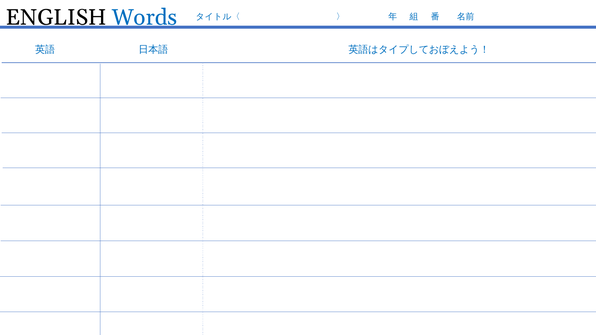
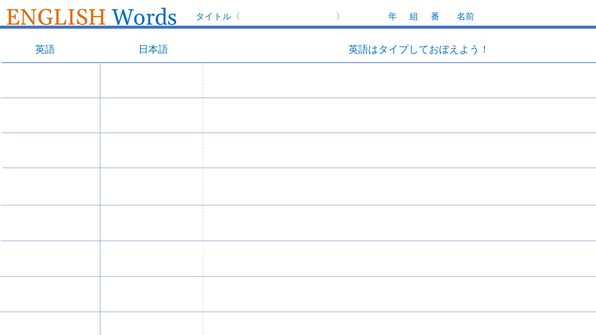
ENGLISH colour: black -> orange
